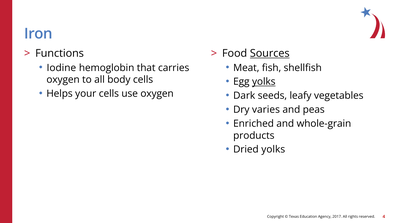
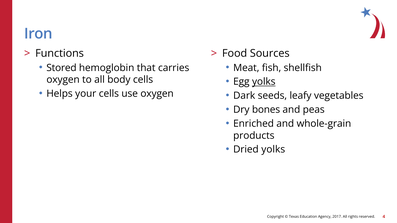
Sources underline: present -> none
Iodine: Iodine -> Stored
varies: varies -> bones
